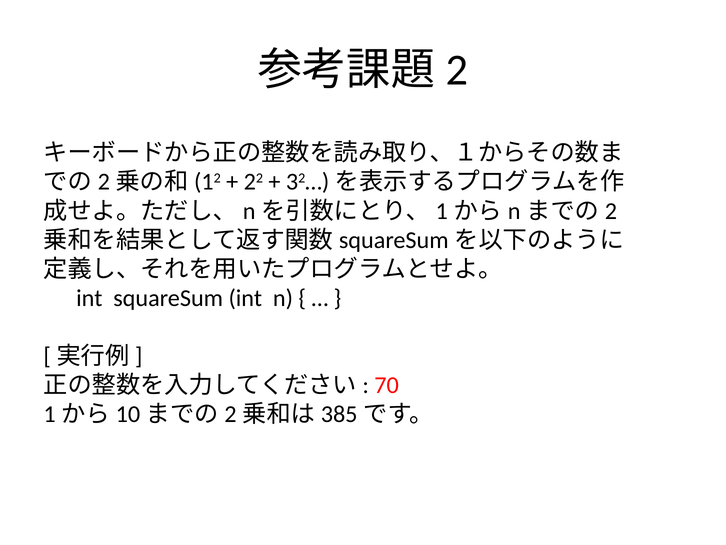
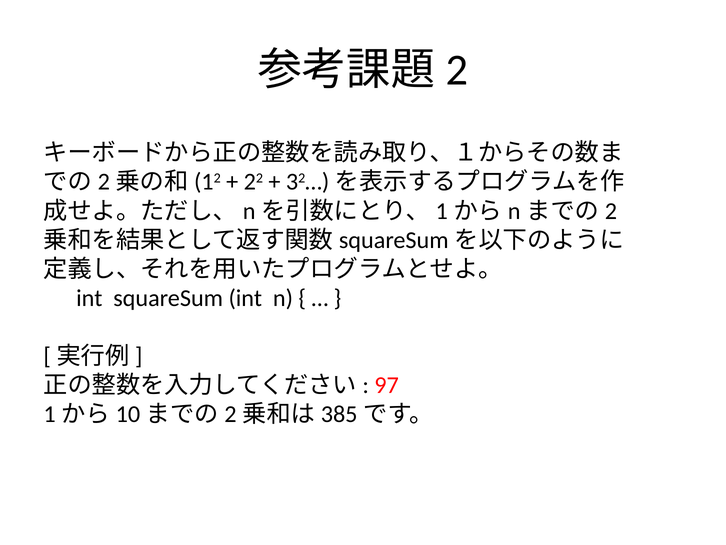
70: 70 -> 97
